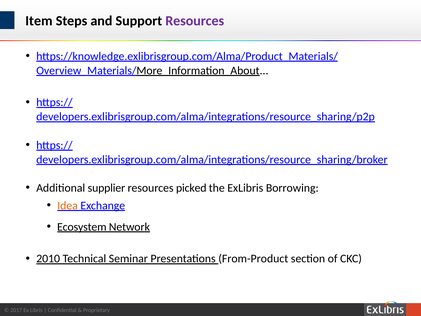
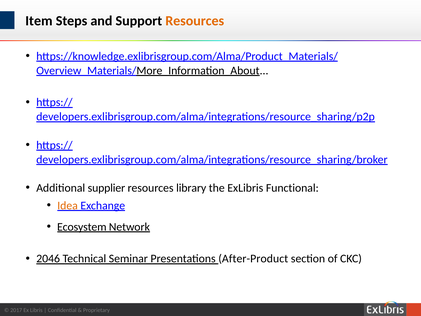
Resources at (195, 21) colour: purple -> orange
picked: picked -> library
Borrowing: Borrowing -> Functional
2010: 2010 -> 2046
From-Product: From-Product -> After-Product
